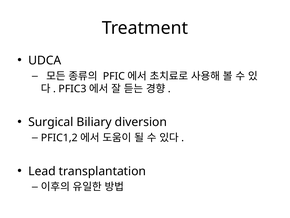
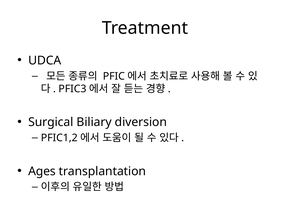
Lead: Lead -> Ages
